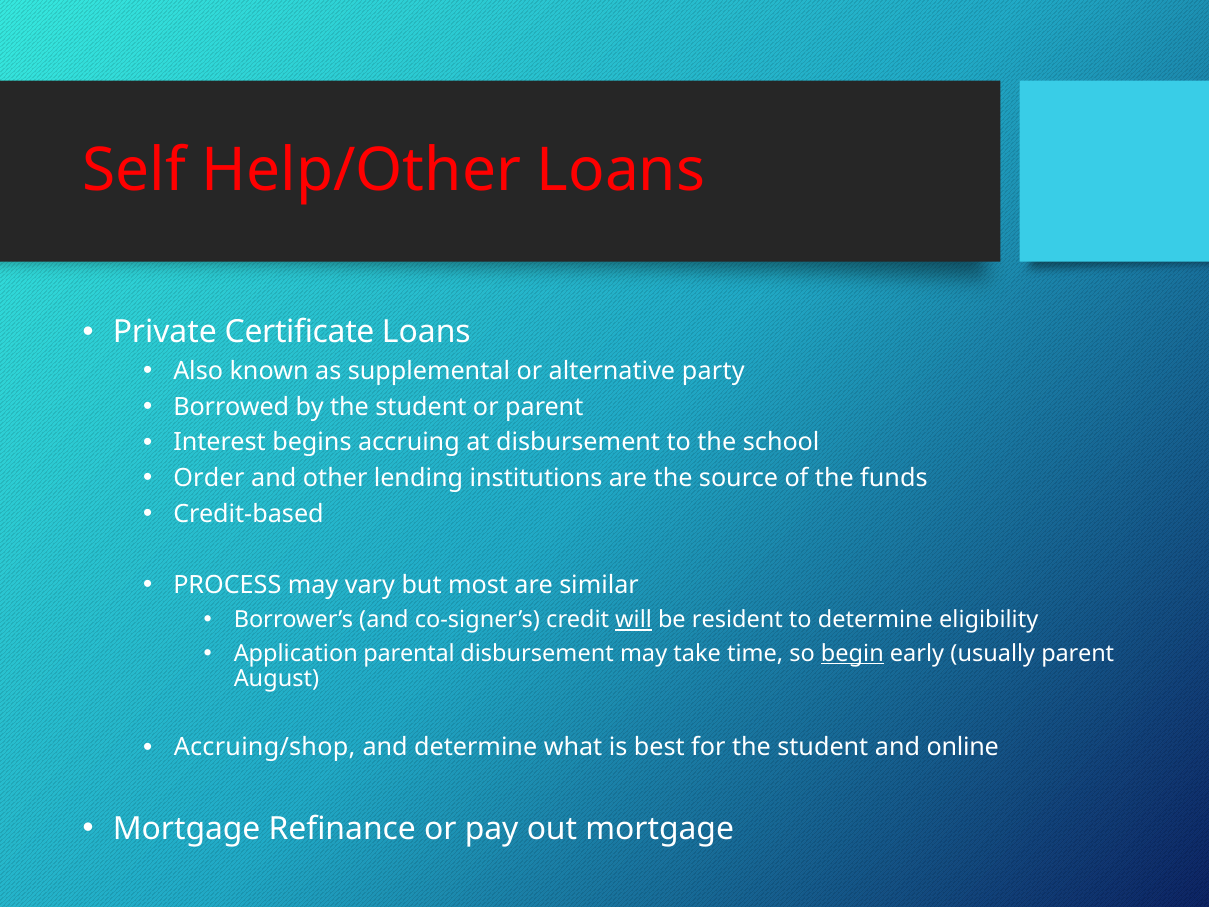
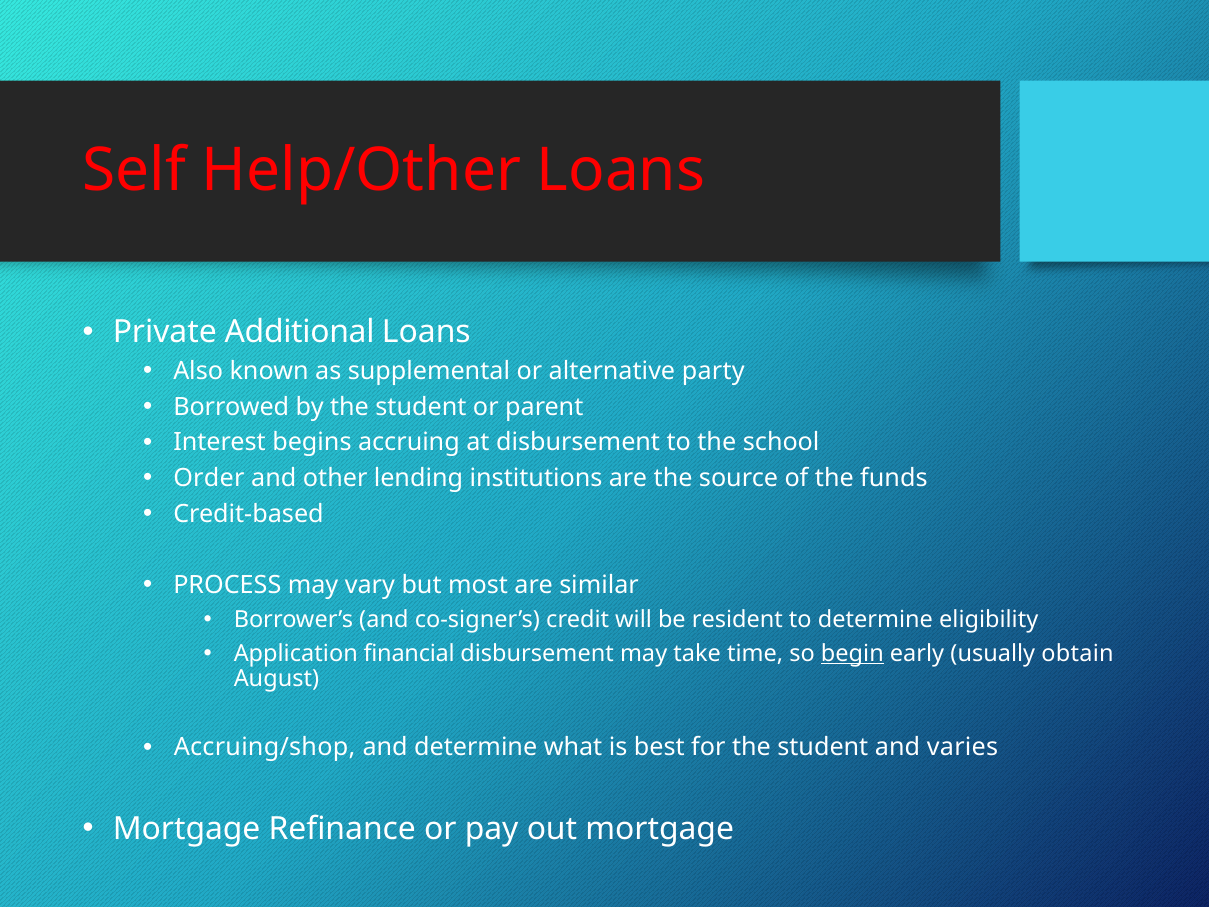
Certificate: Certificate -> Additional
will underline: present -> none
parental: parental -> financial
usually parent: parent -> obtain
online: online -> varies
